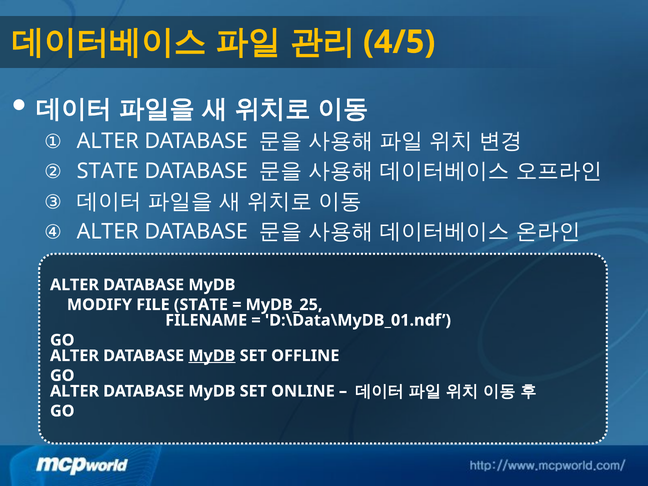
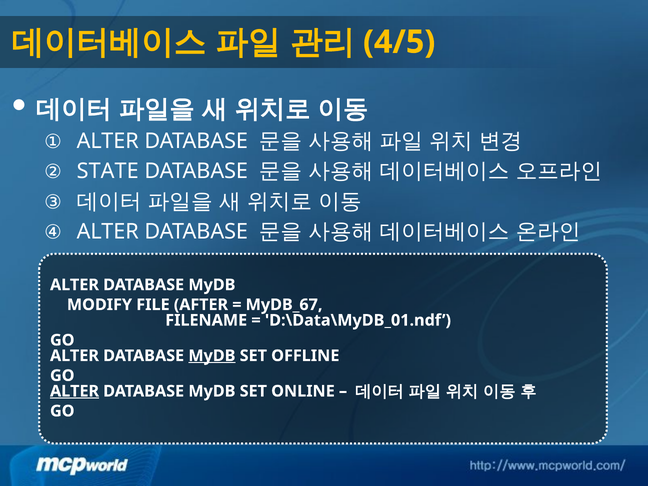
FILE STATE: STATE -> AFTER
MyDB_25: MyDB_25 -> MyDB_67
ALTER at (75, 391) underline: none -> present
